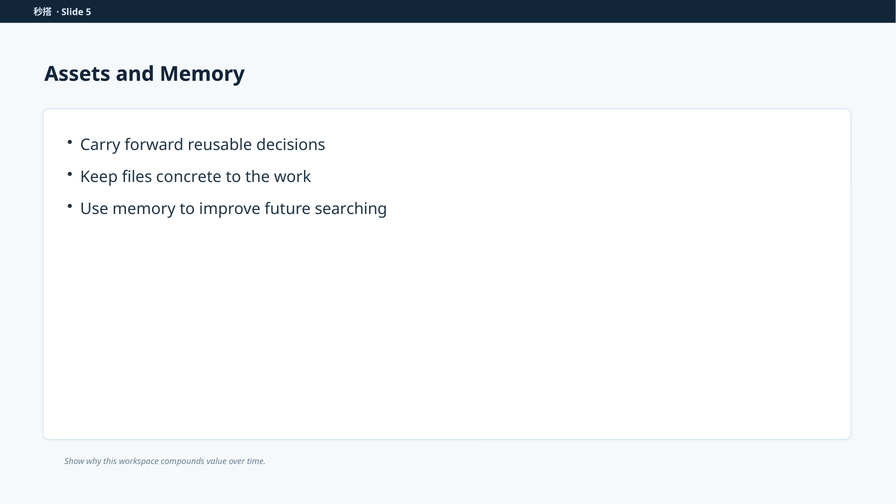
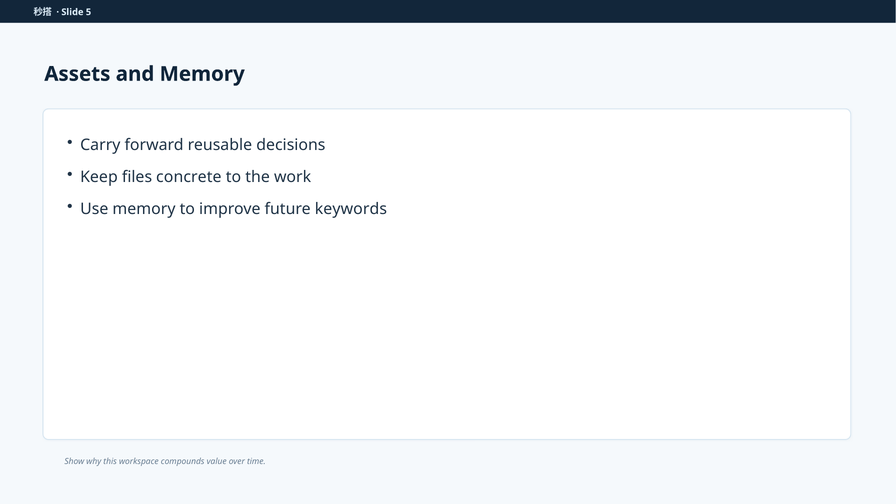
searching: searching -> keywords
